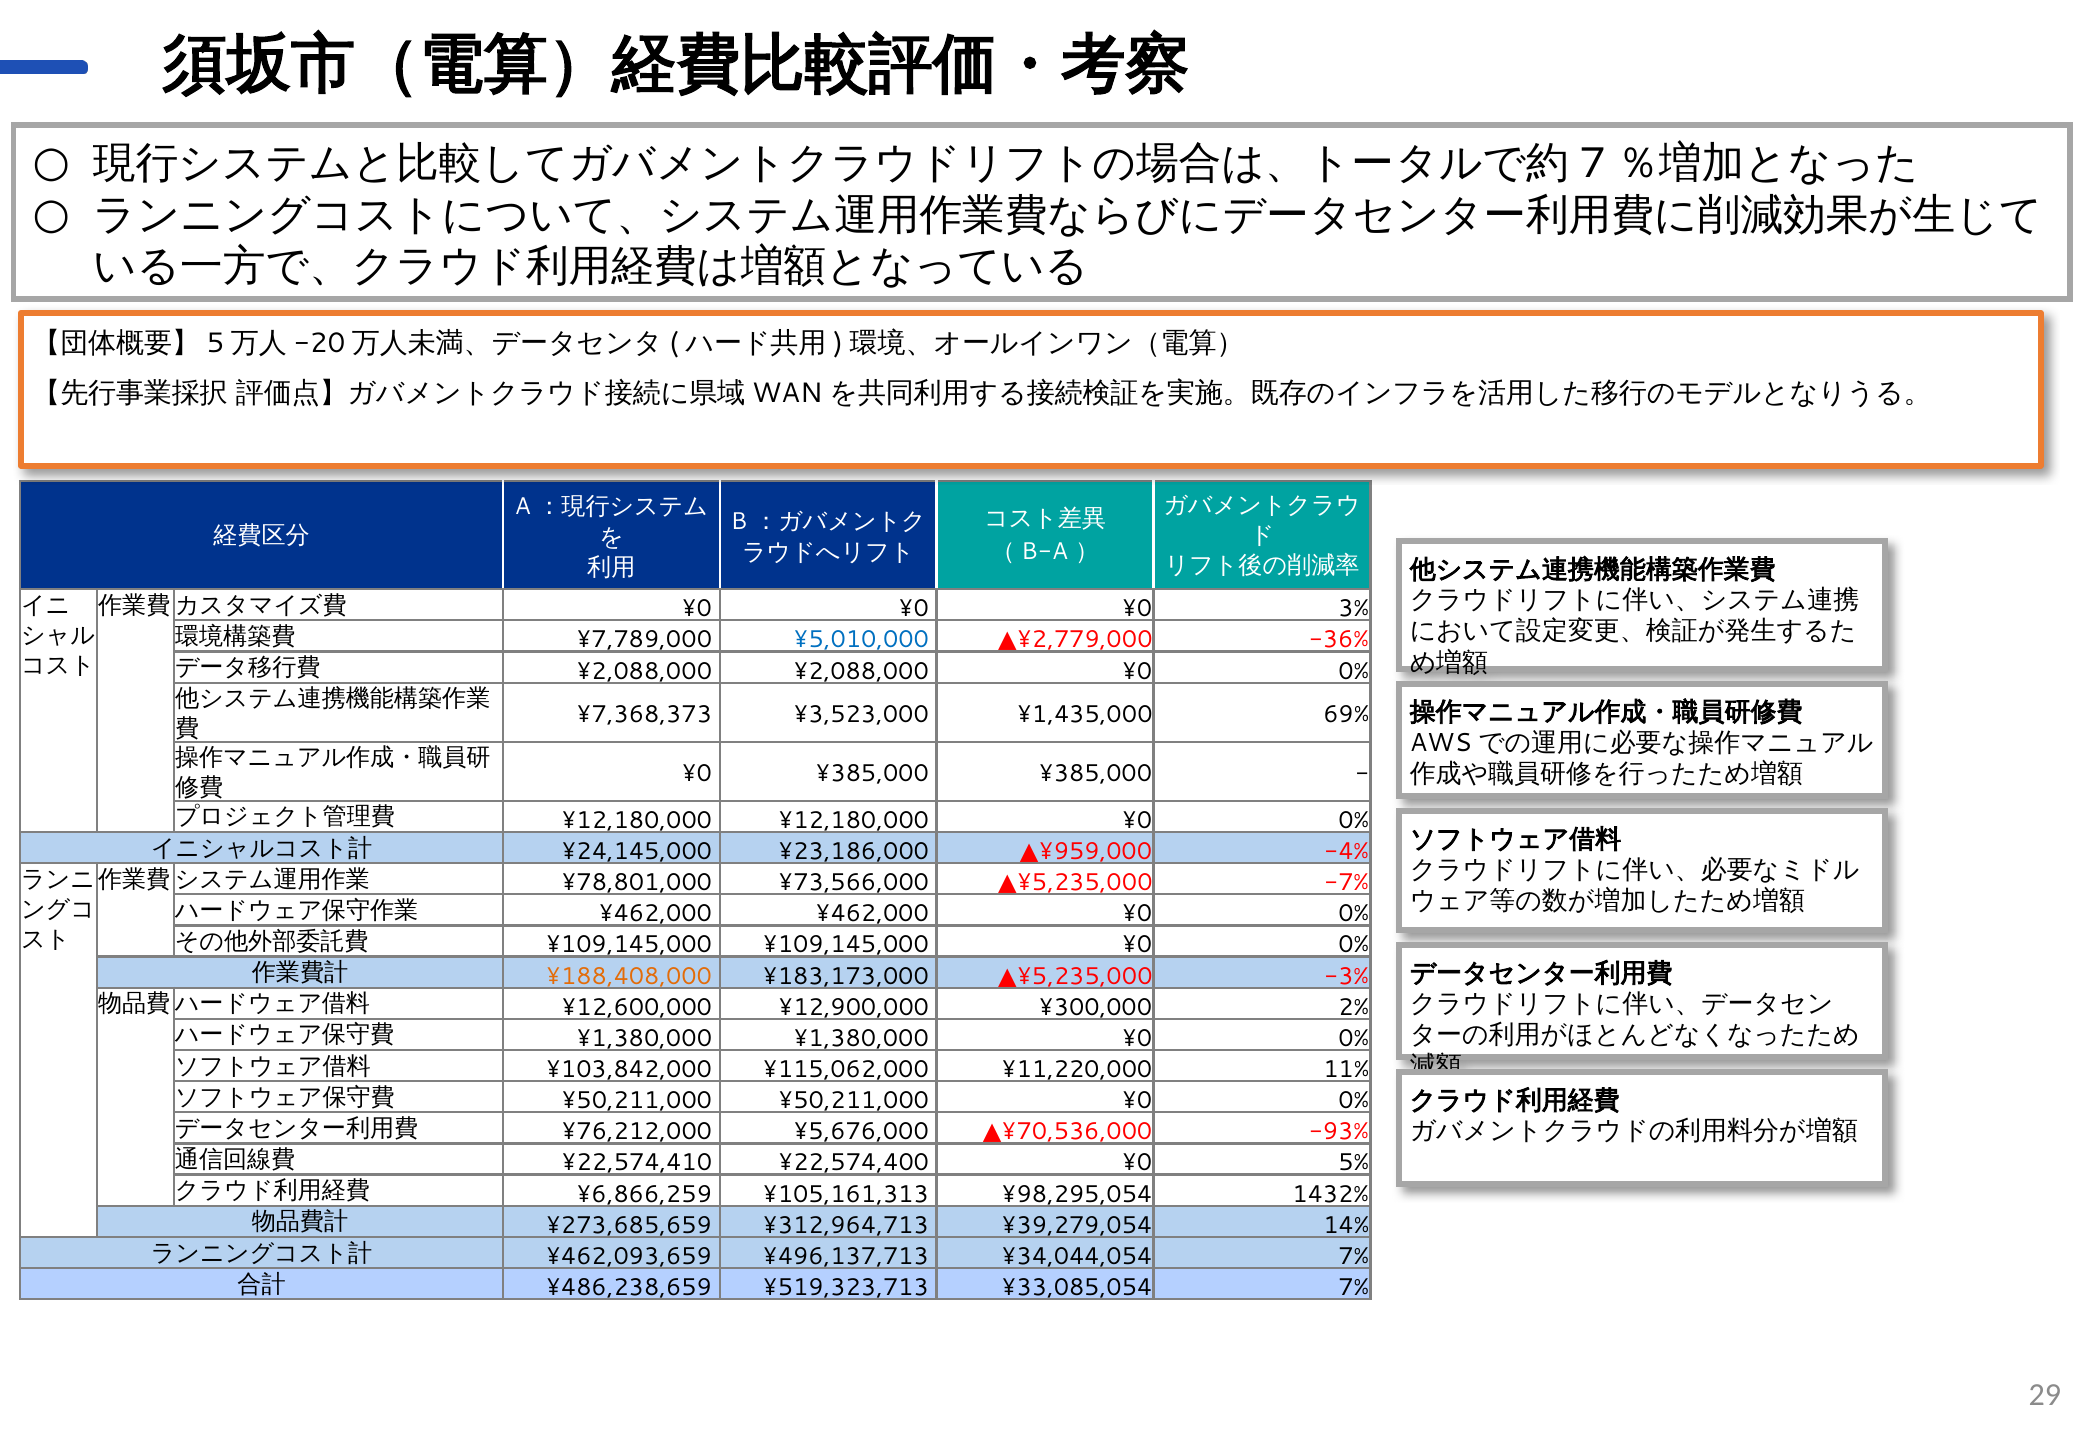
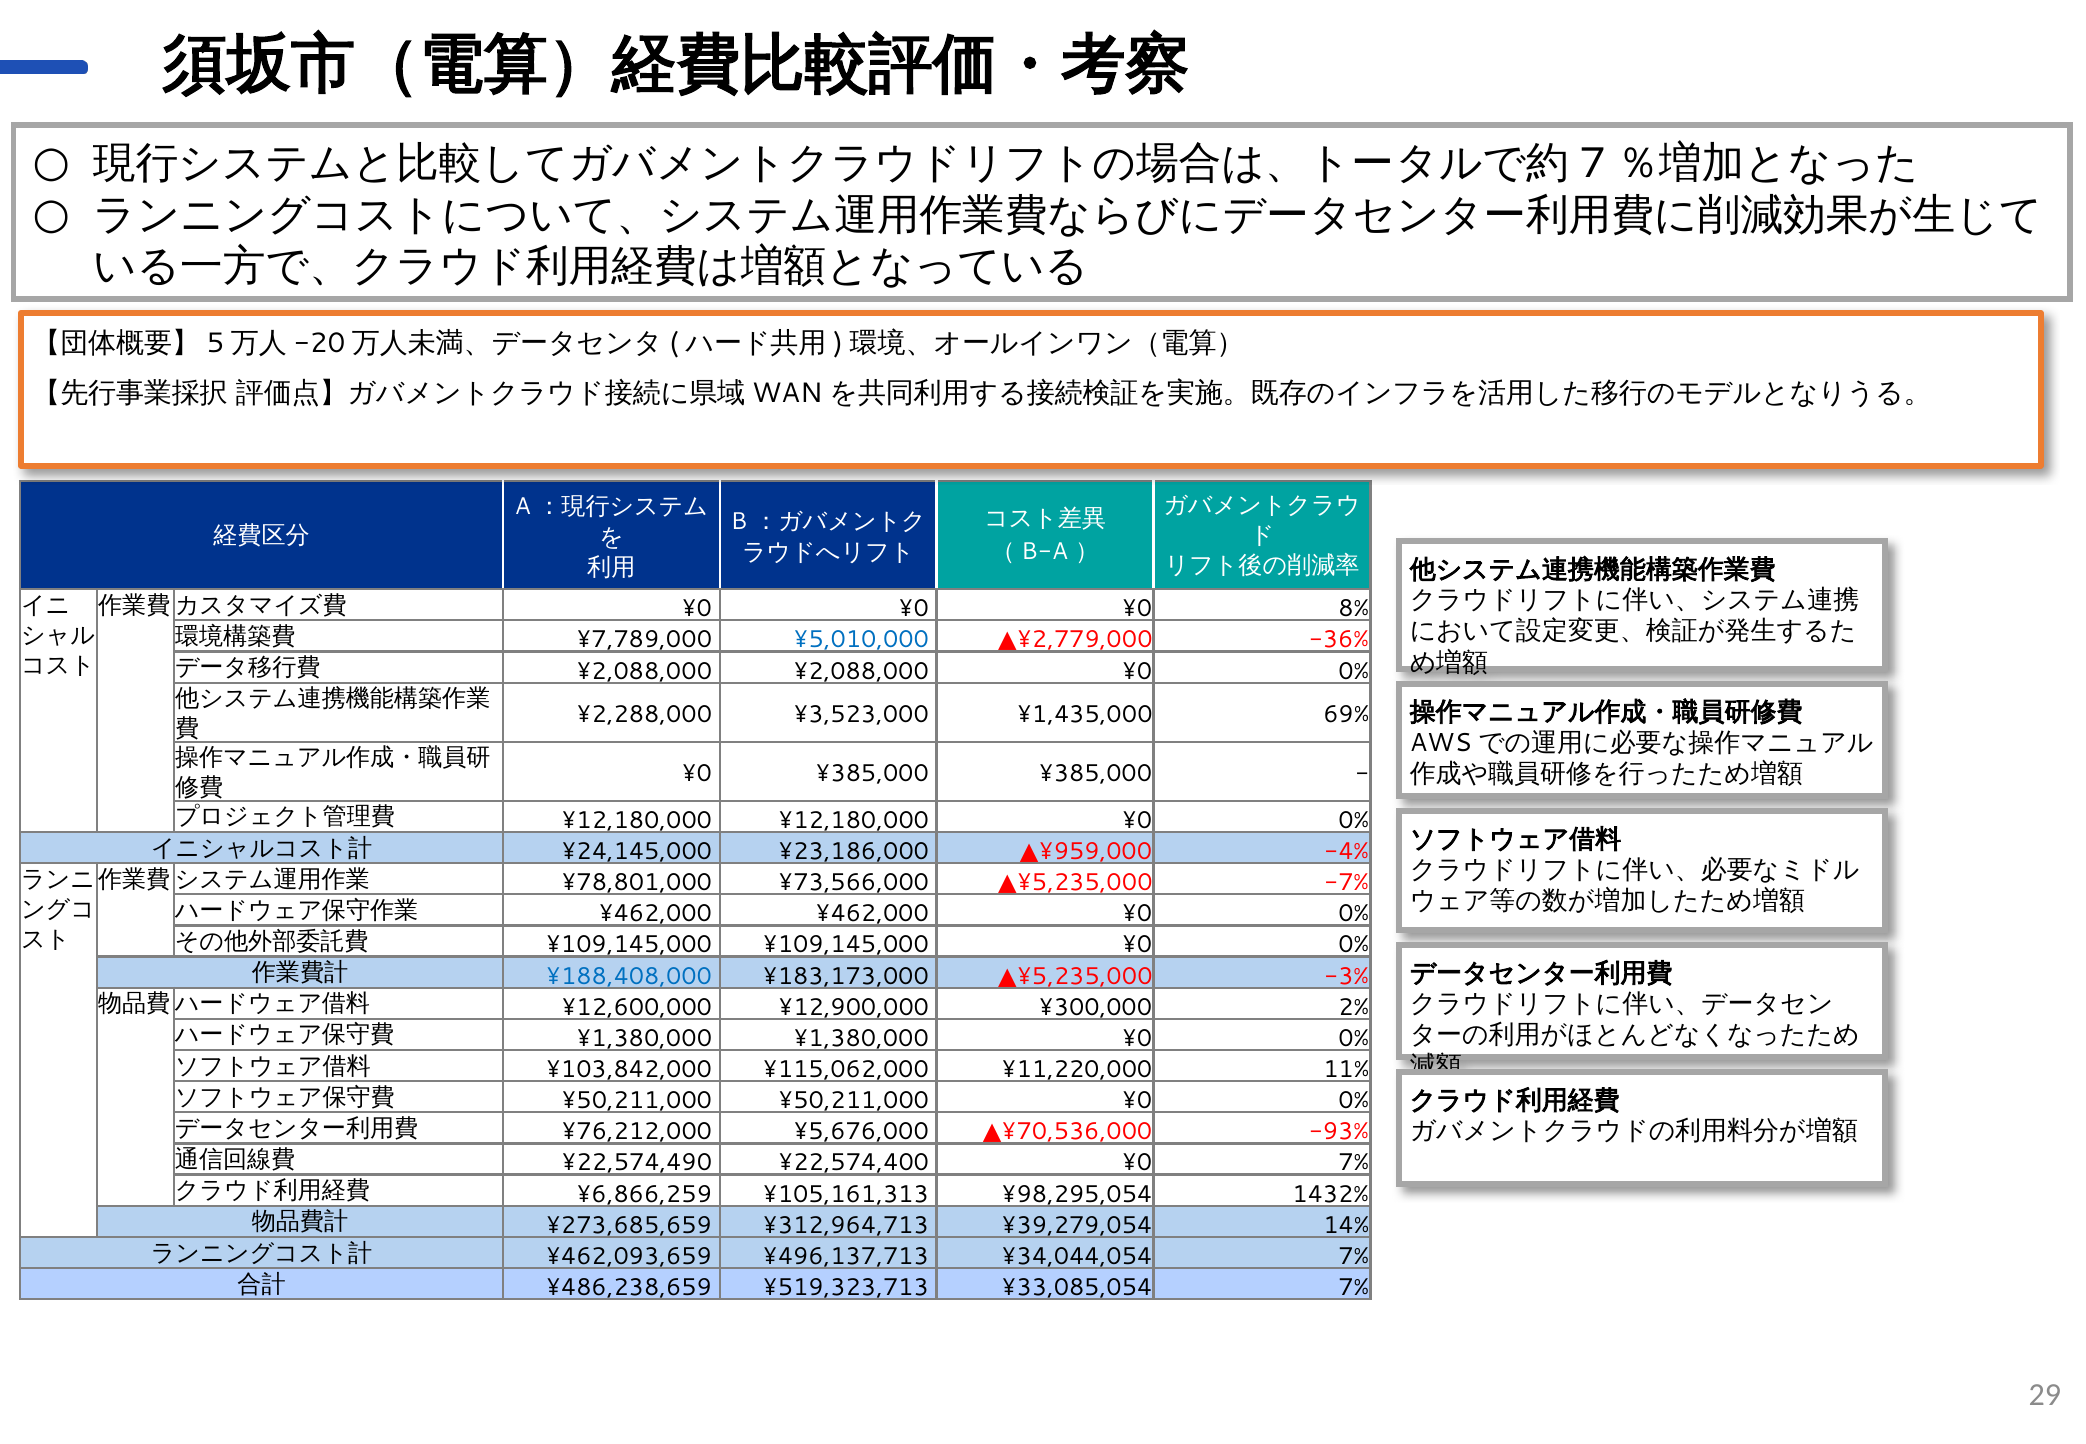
3%: 3% -> 8%
¥7,368,373: ¥7,368,373 -> ¥2,288,000
¥188,408,000 colour: orange -> blue
¥22,574,410: ¥22,574,410 -> ¥22,574,490
¥0 5%: 5% -> 7%
